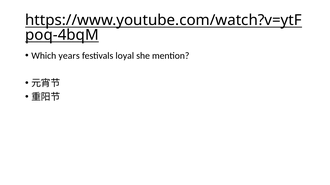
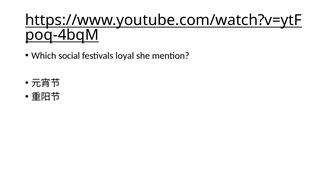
years: years -> social
